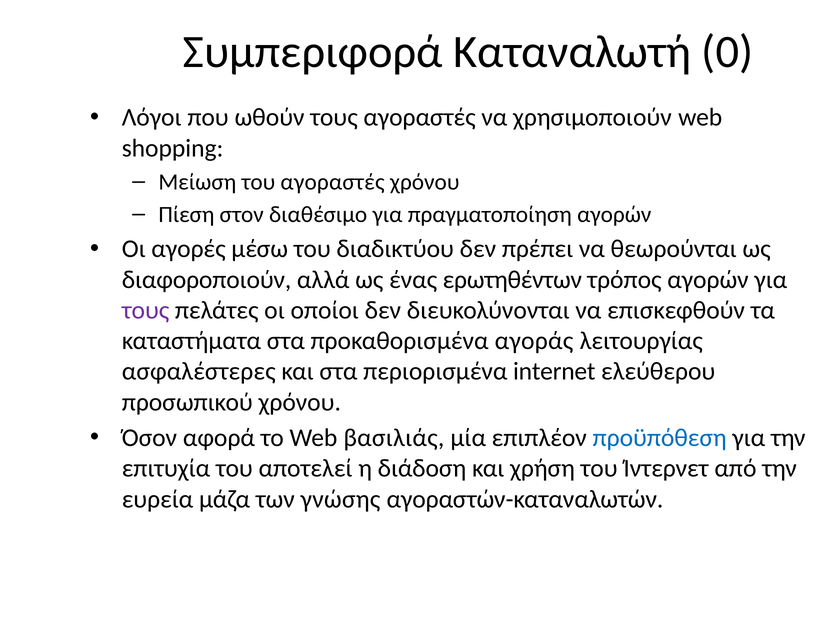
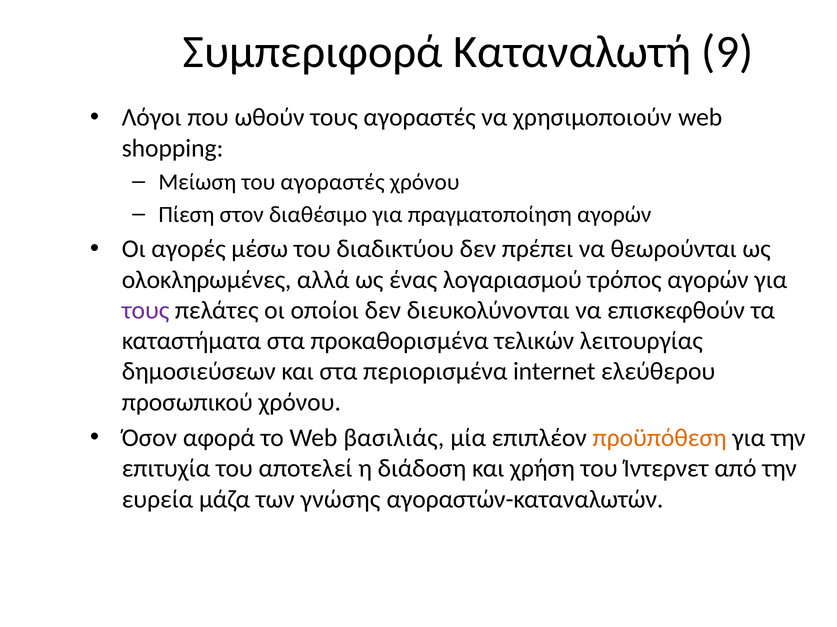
0: 0 -> 9
διαφοροποιούν: διαφοροποιούν -> ολοκληρωμένες
ερωτηθέντων: ερωτηθέντων -> λογαριασµού
αγοράς: αγοράς -> τελικών
ασφαλέστερες: ασφαλέστερες -> δημοσιεύσεων
προϋπόθεση colour: blue -> orange
